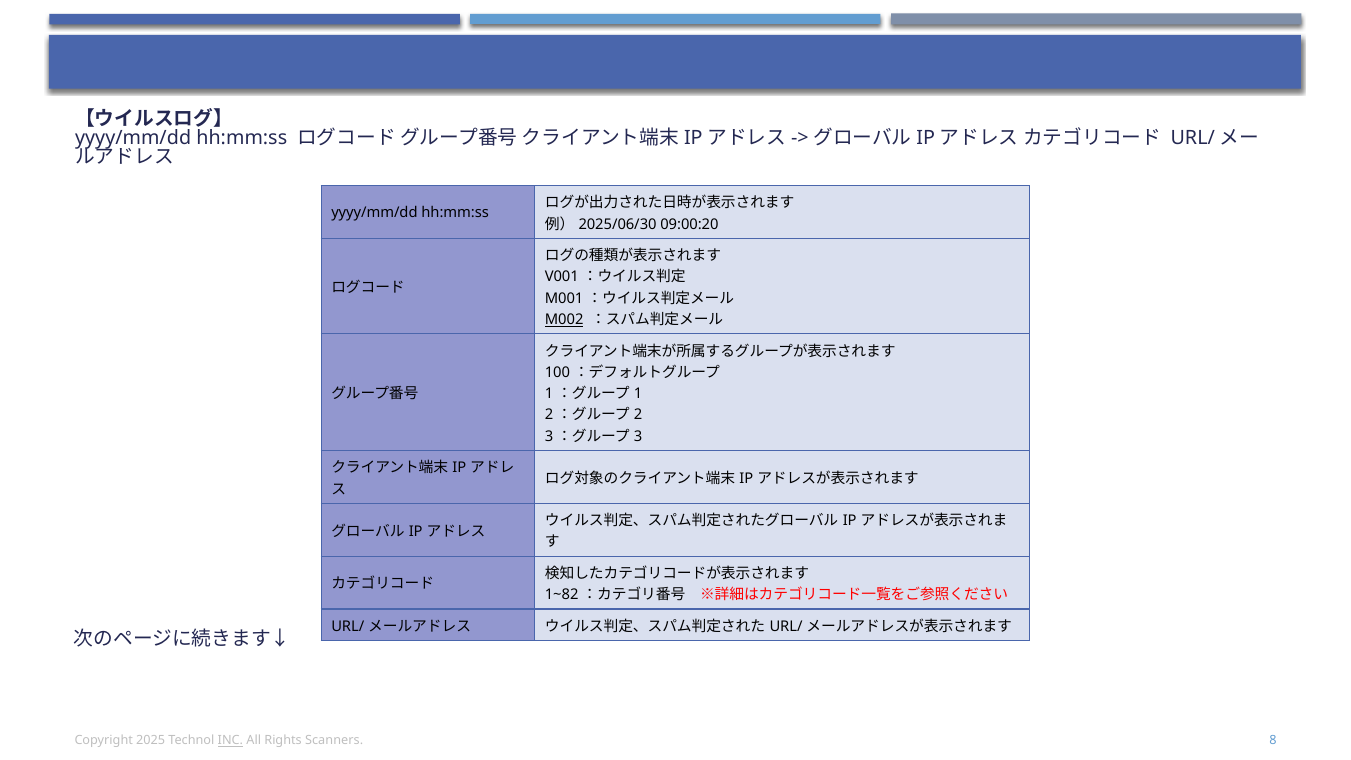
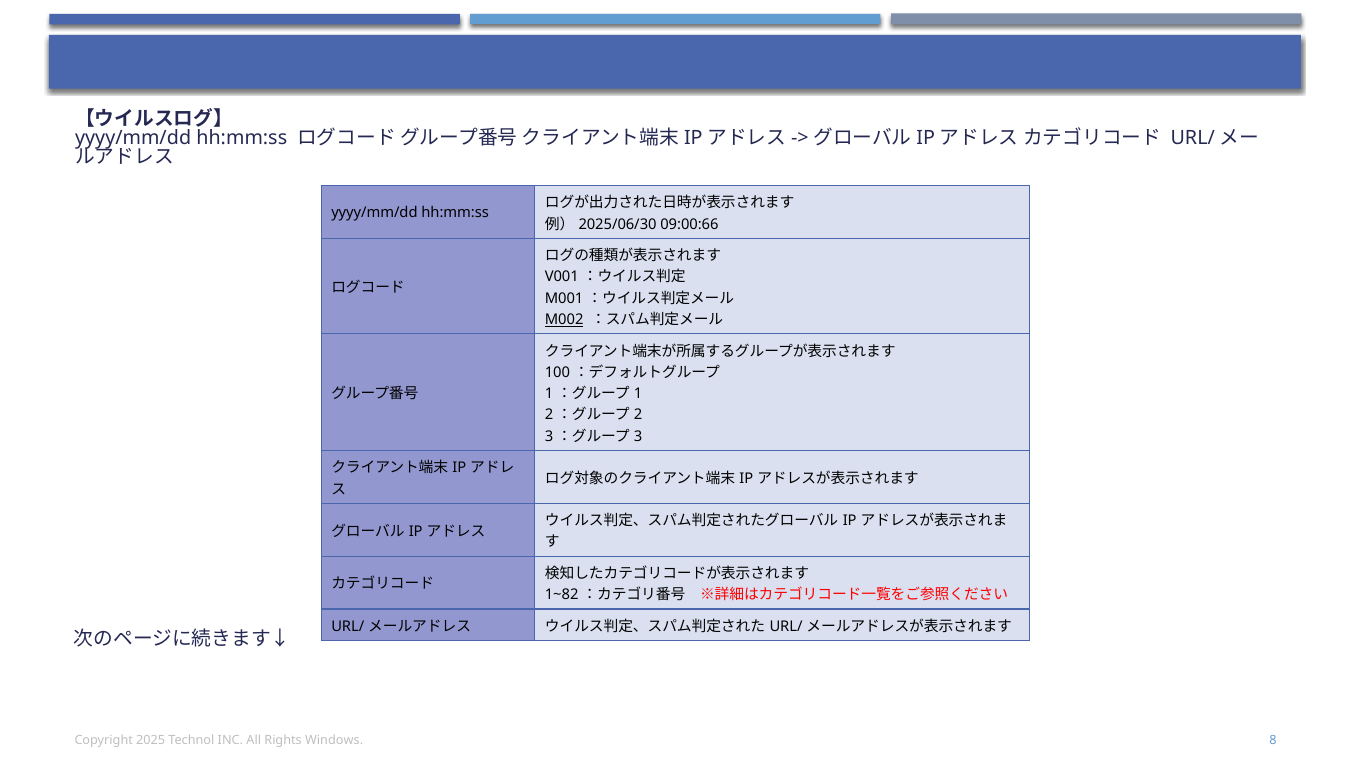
09:00:20: 09:00:20 -> 09:00:66
INC underline: present -> none
Scanners: Scanners -> Windows
